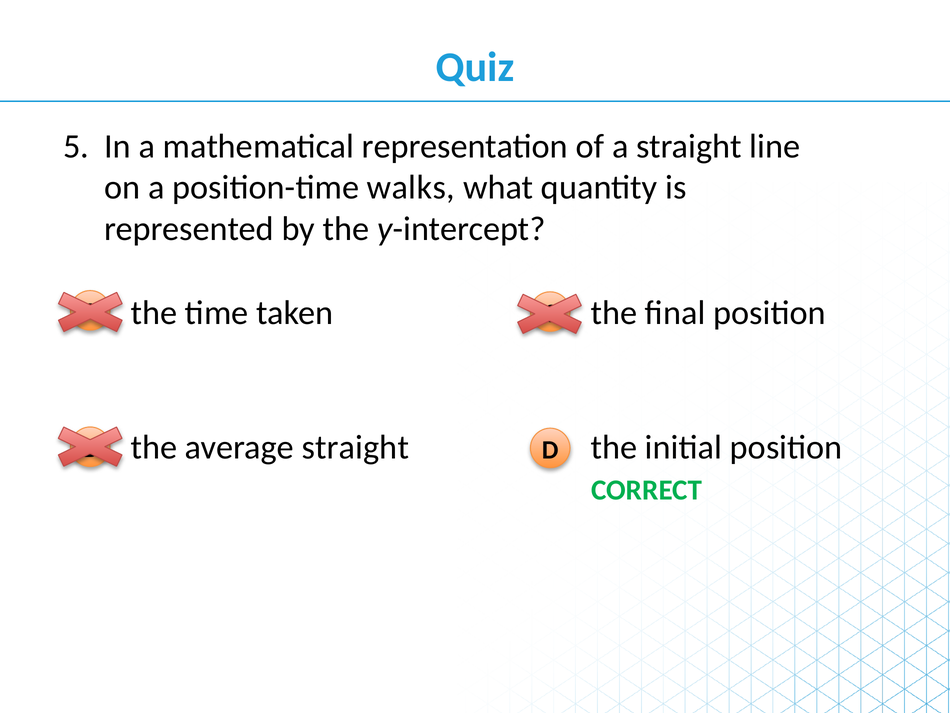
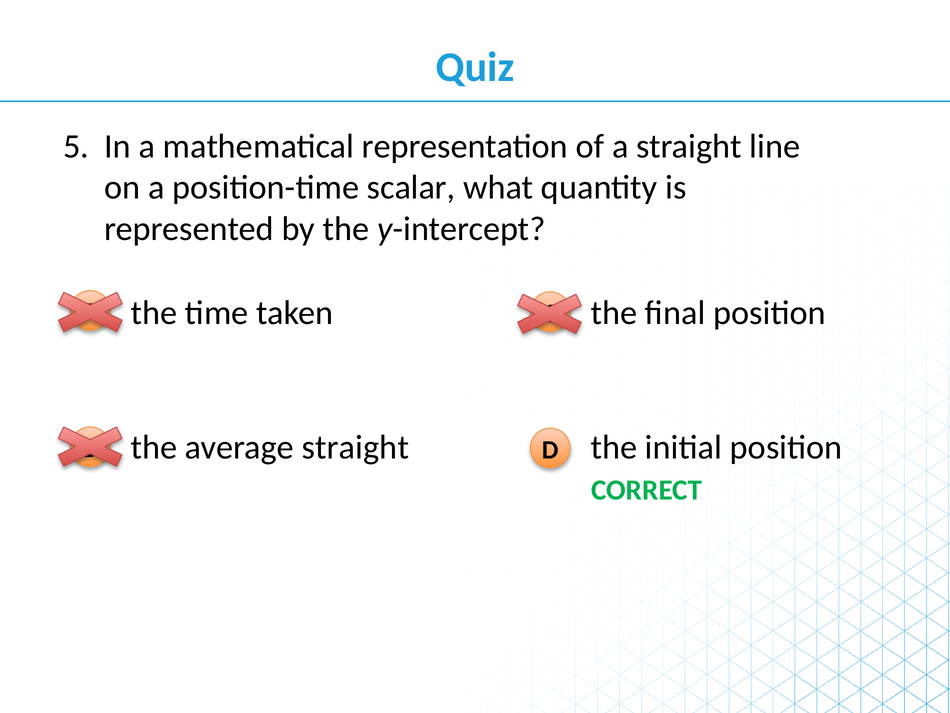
walks: walks -> scalar
